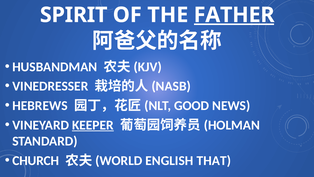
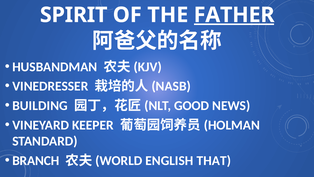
HEBREWS: HEBREWS -> BUILDING
KEEPER underline: present -> none
CHURCH: CHURCH -> BRANCH
